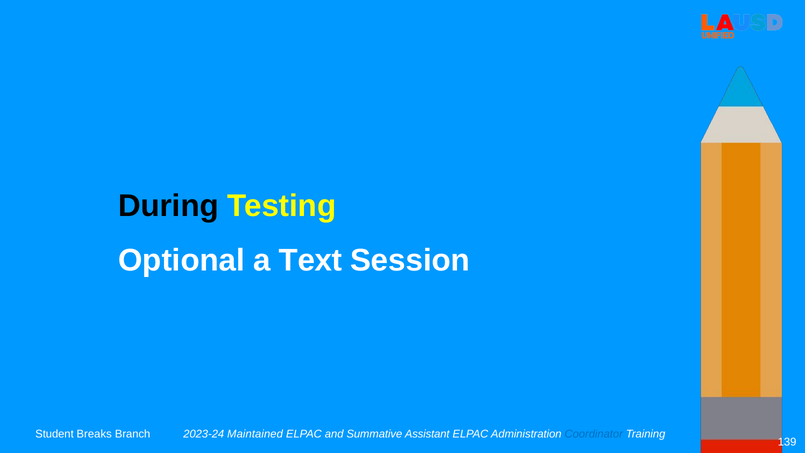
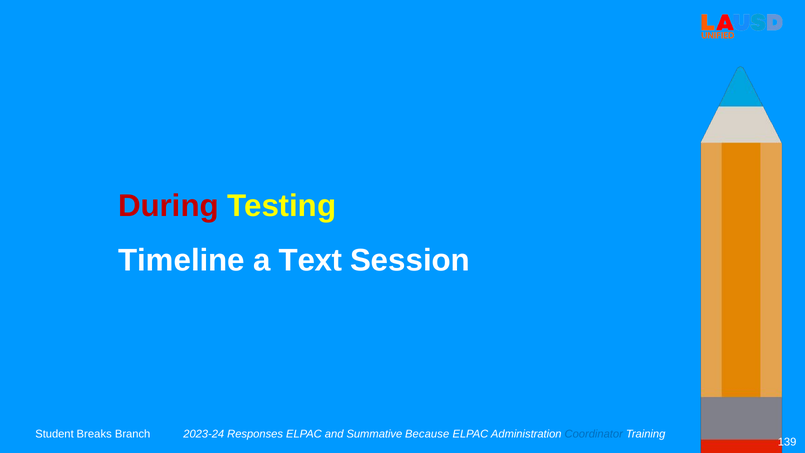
During colour: black -> red
Optional: Optional -> Timeline
Maintained: Maintained -> Responses
Assistant: Assistant -> Because
